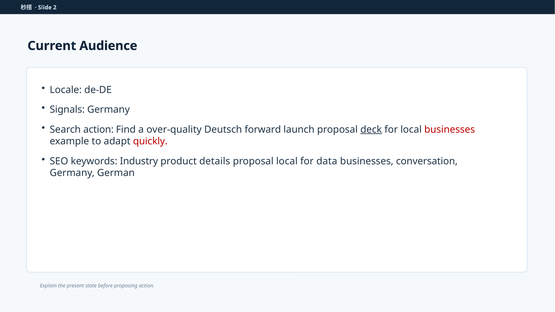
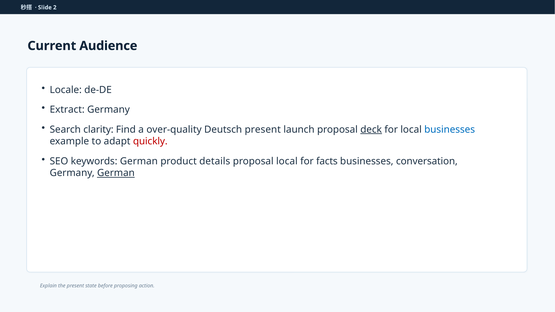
Signals: Signals -> Extract
Search action: action -> clarity
Deutsch forward: forward -> present
businesses at (450, 130) colour: red -> blue
keywords Industry: Industry -> German
data: data -> facts
German at (116, 173) underline: none -> present
